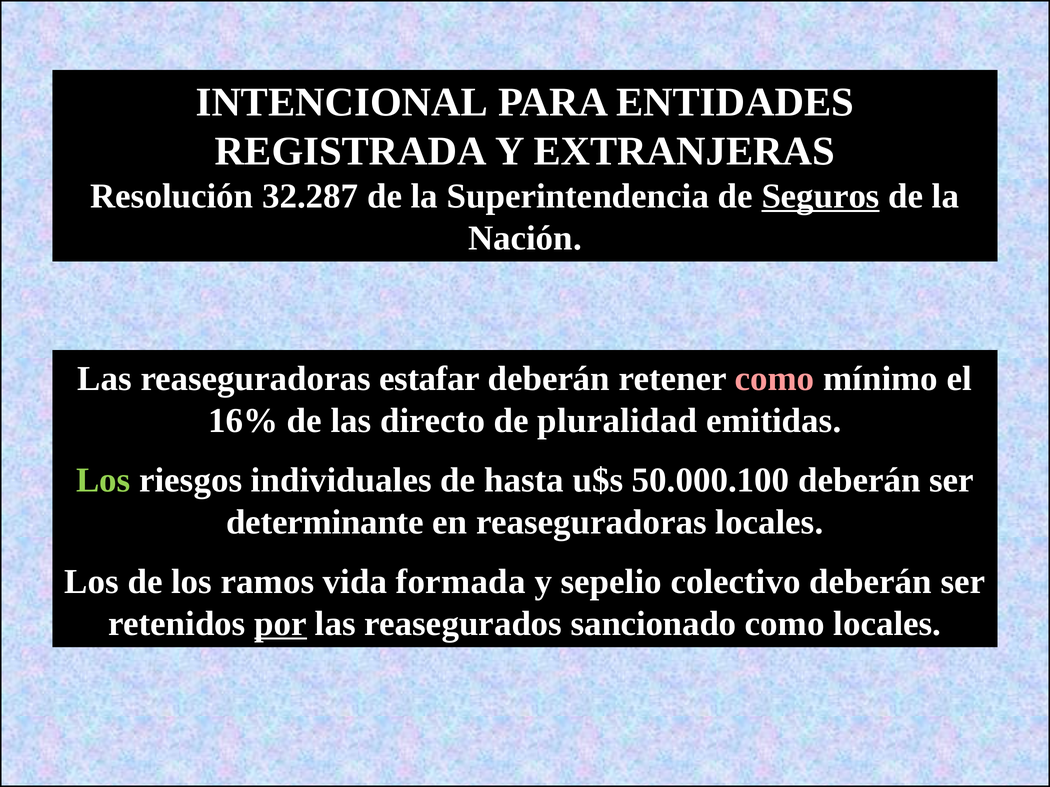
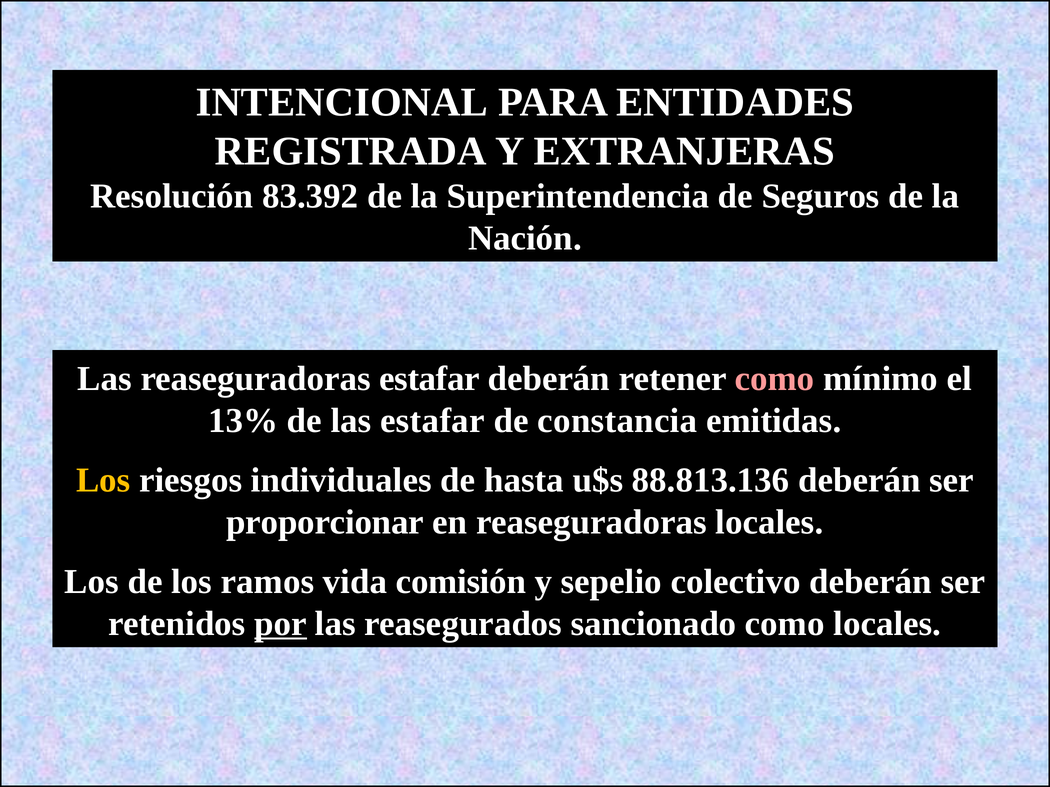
32.287: 32.287 -> 83.392
Seguros underline: present -> none
16%: 16% -> 13%
las directo: directo -> estafar
pluralidad: pluralidad -> constancia
Los at (103, 480) colour: light green -> yellow
50.000.100: 50.000.100 -> 88.813.136
determinante: determinante -> proporcionar
formada: formada -> comisión
